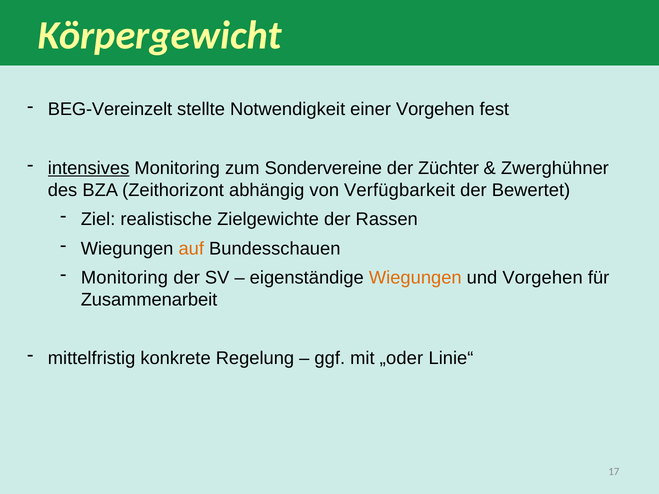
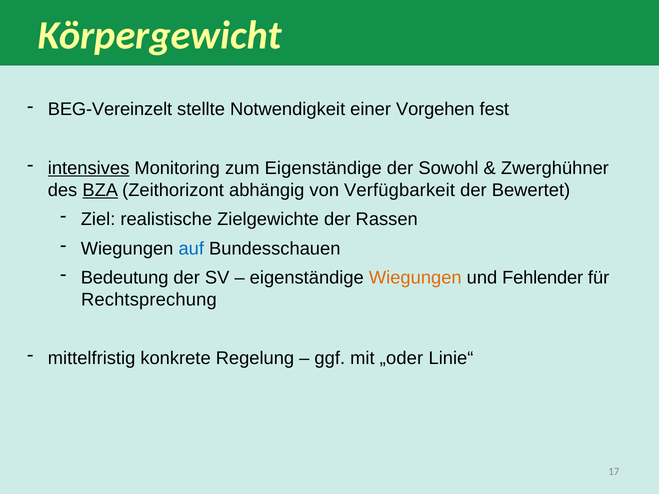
zum Sondervereine: Sondervereine -> Eigenständige
Züchter: Züchter -> Sowohl
BZA underline: none -> present
auf colour: orange -> blue
Monitoring at (124, 278): Monitoring -> Bedeutung
und Vorgehen: Vorgehen -> Fehlender
Zusammenarbeit: Zusammenarbeit -> Rechtsprechung
